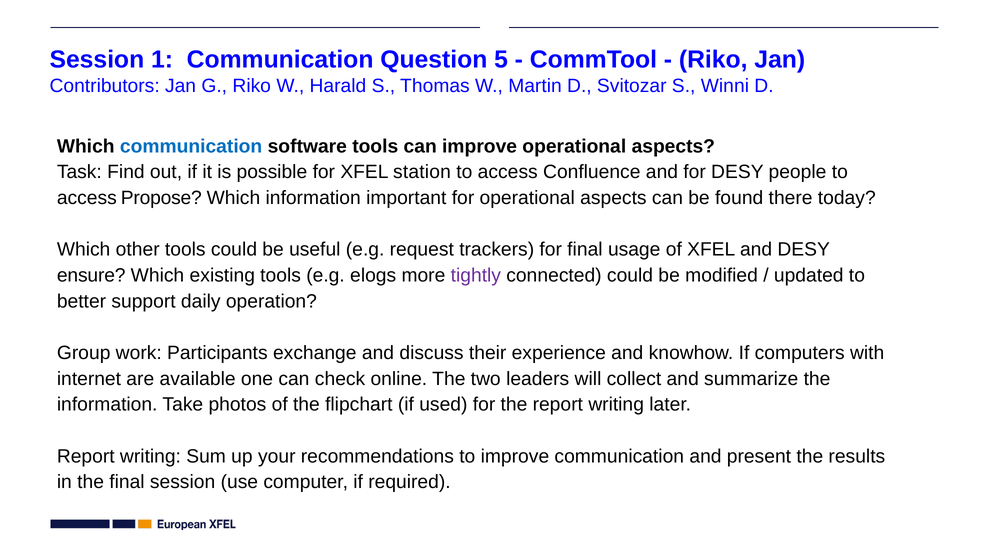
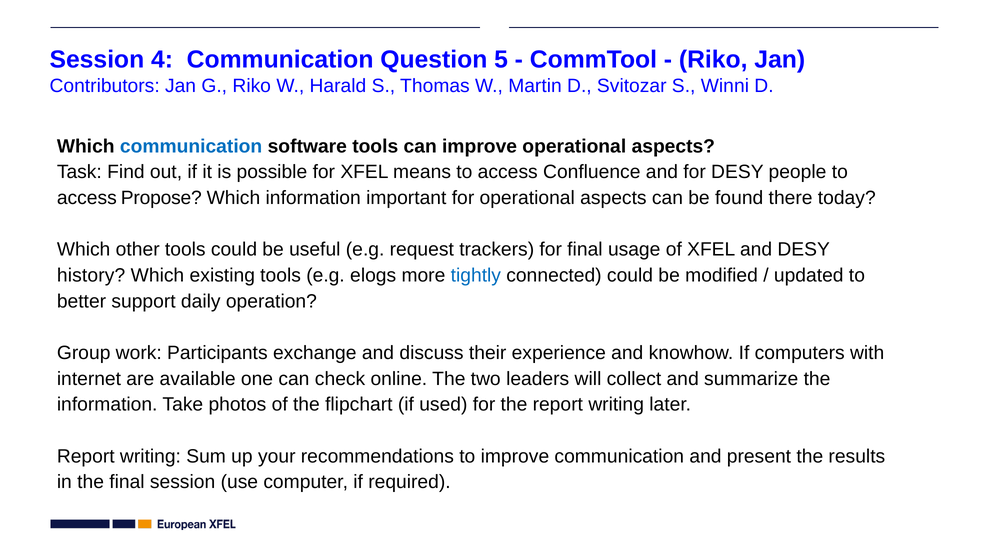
1: 1 -> 4
station: station -> means
ensure: ensure -> history
tightly colour: purple -> blue
